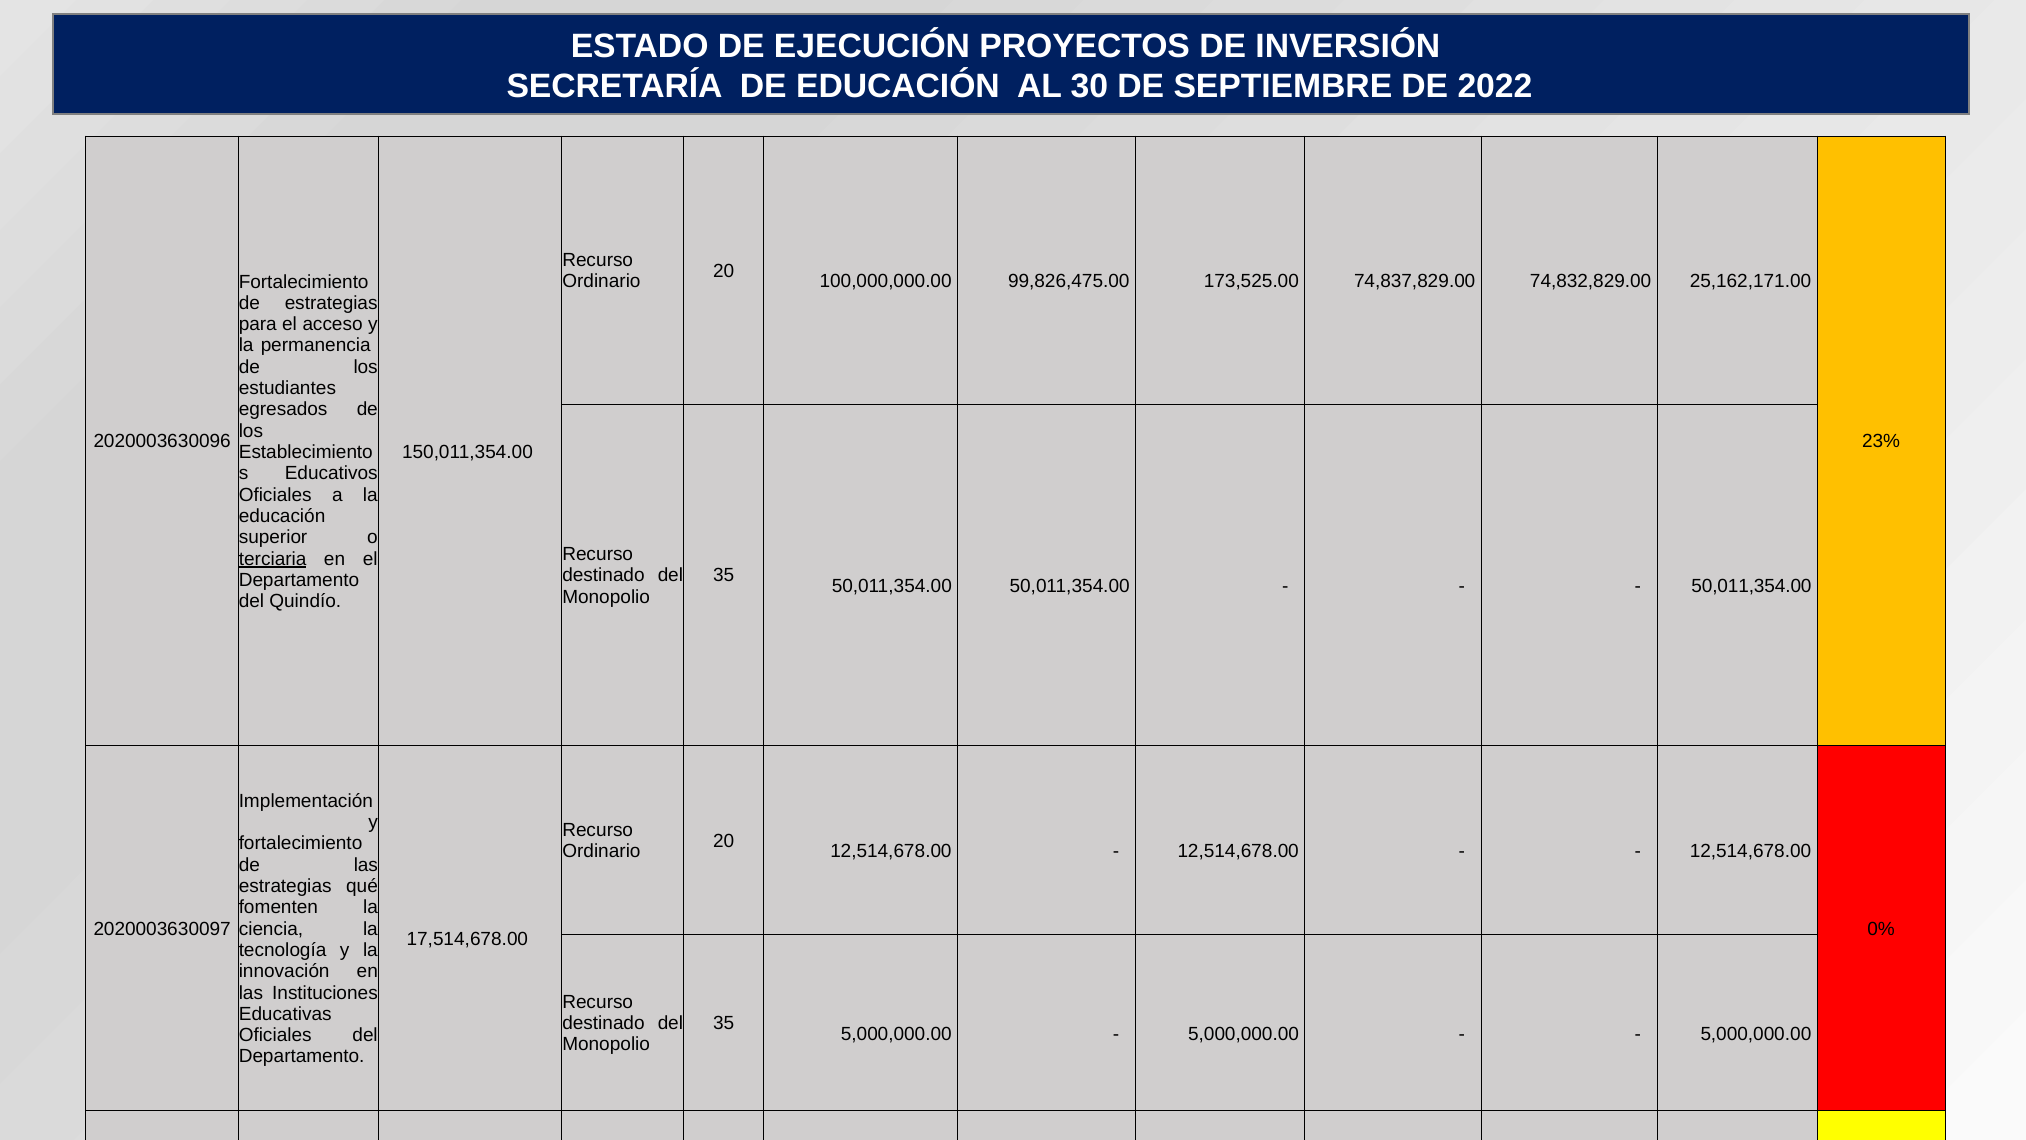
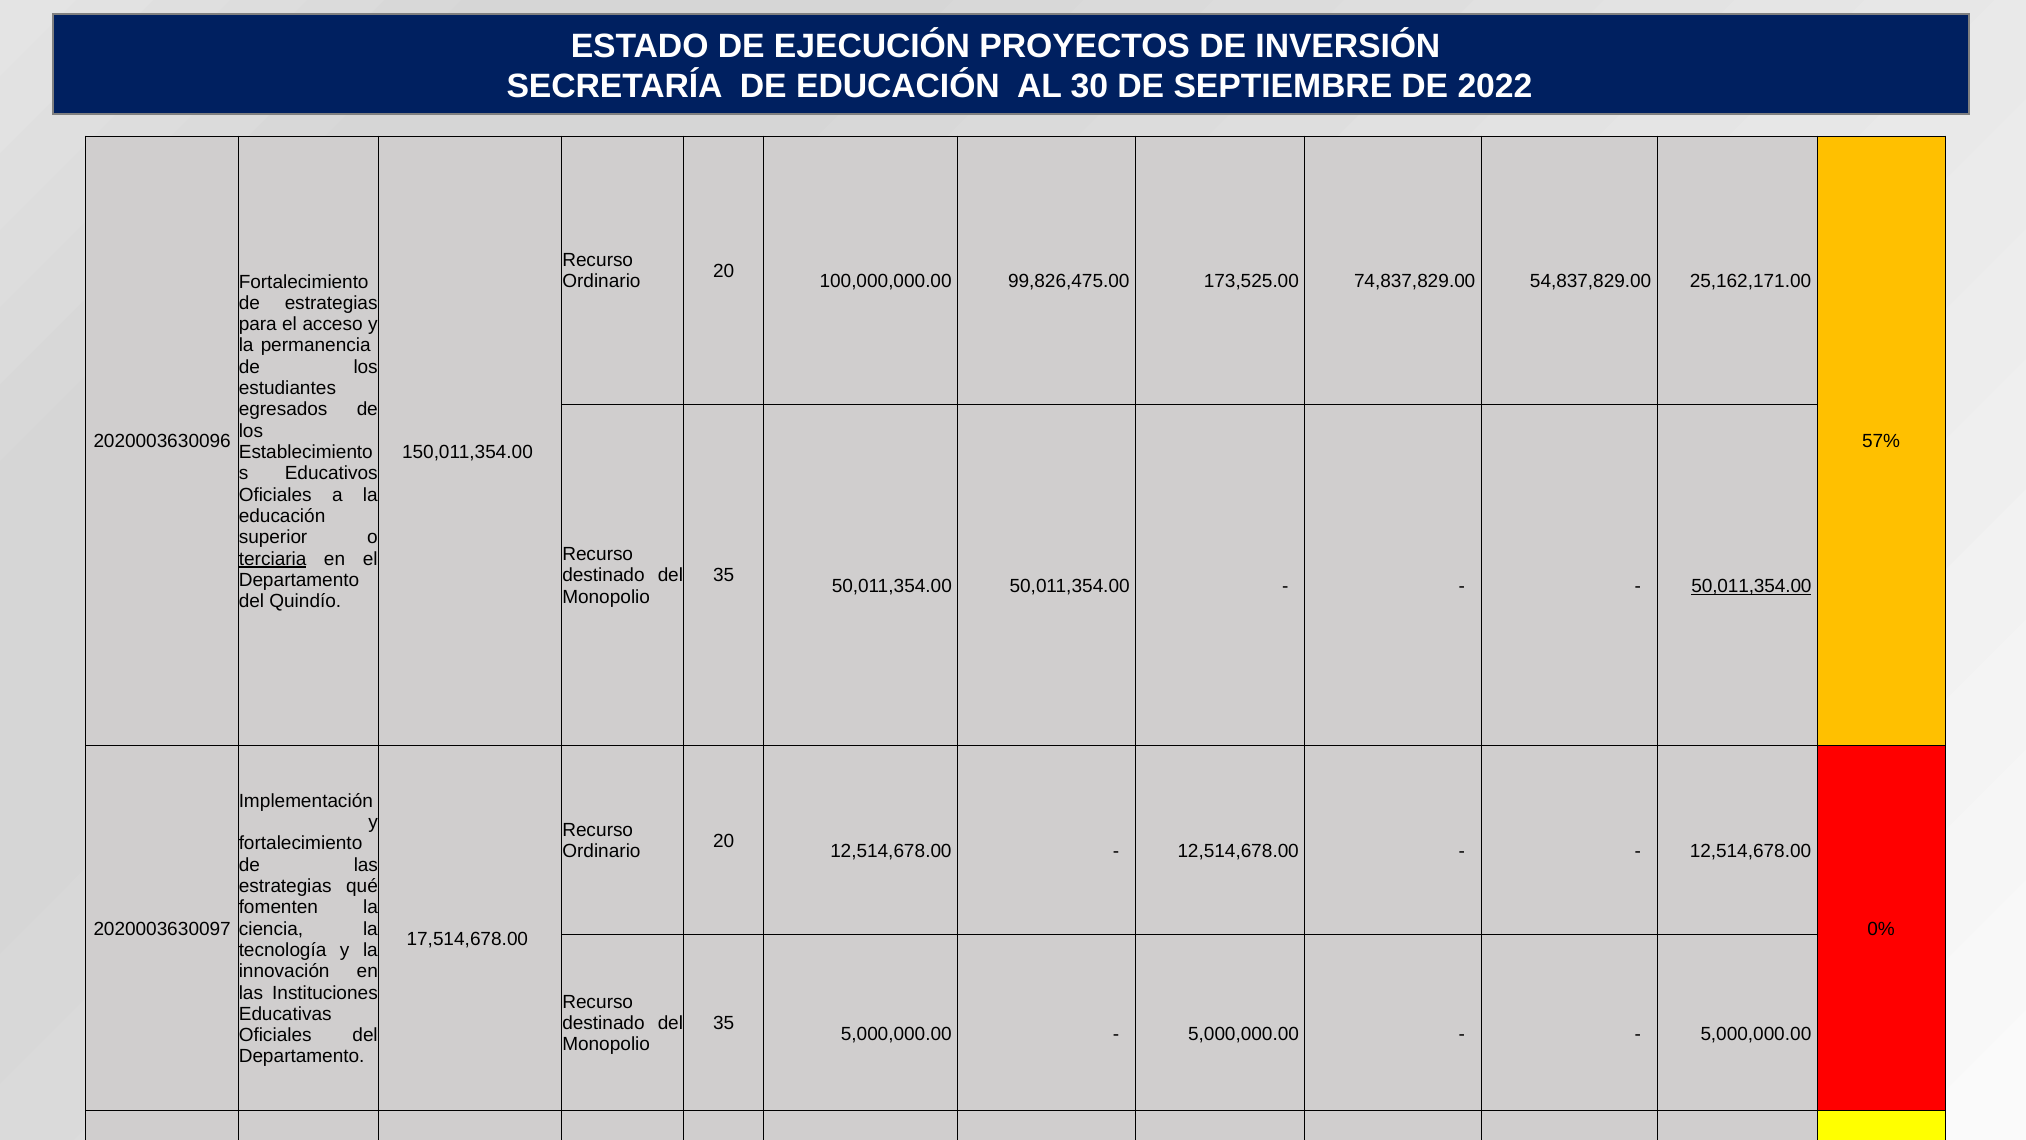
74,832,829.00: 74,832,829.00 -> 54,837,829.00
23%: 23% -> 57%
50,011,354.00 at (1751, 586) underline: none -> present
